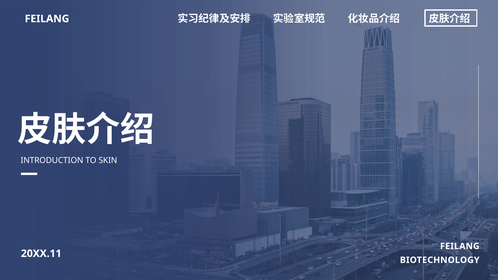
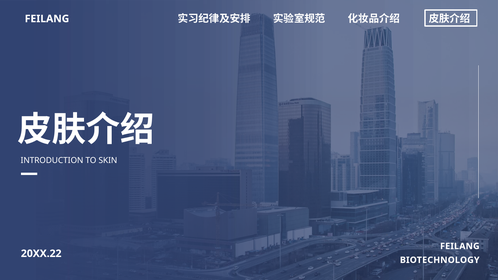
20XX.11: 20XX.11 -> 20XX.22
